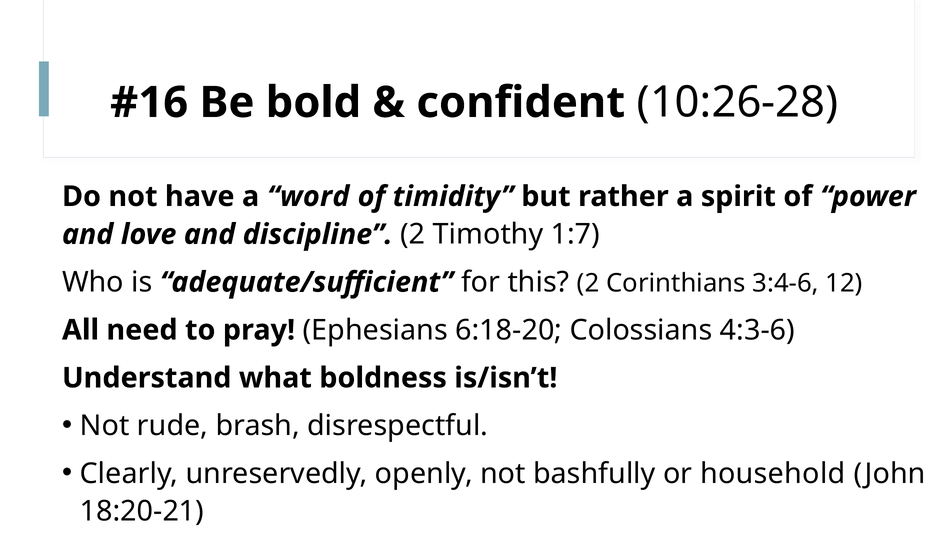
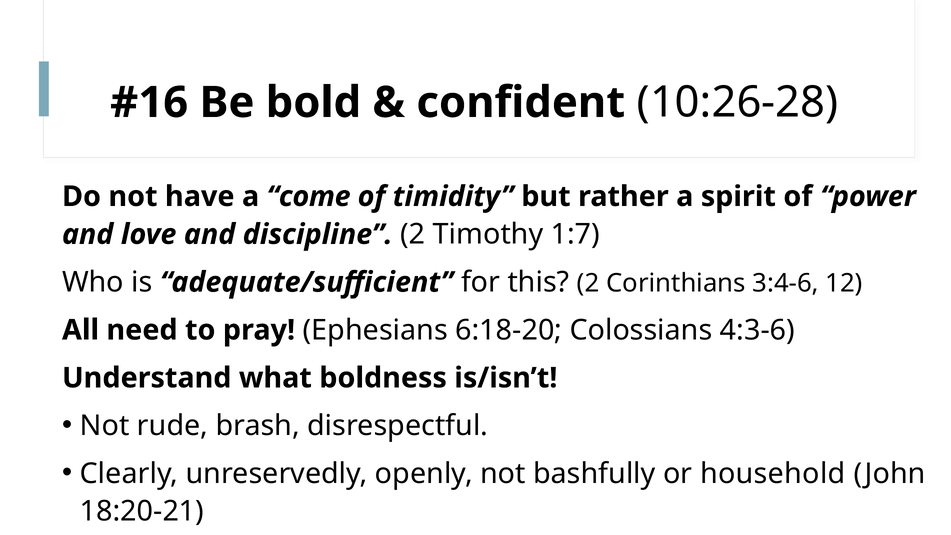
word: word -> come
